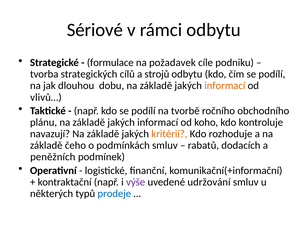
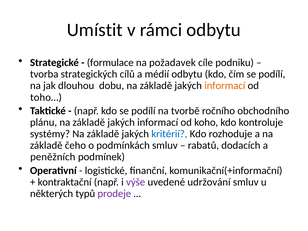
Sériové: Sériové -> Umístit
strojů: strojů -> médií
vlivů…: vlivů… -> toho…
navazují: navazují -> systémy
kritérií colour: orange -> blue
prodeje colour: blue -> purple
